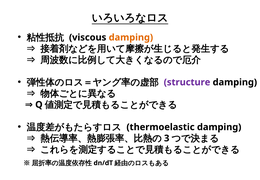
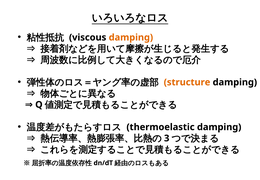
structure colour: purple -> orange
